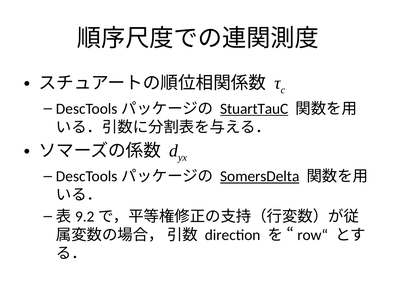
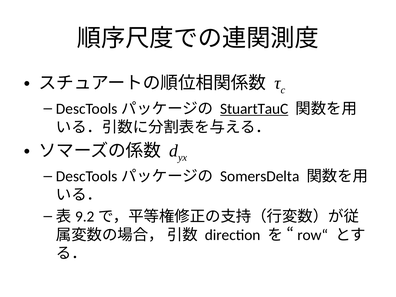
SomersDelta underline: present -> none
